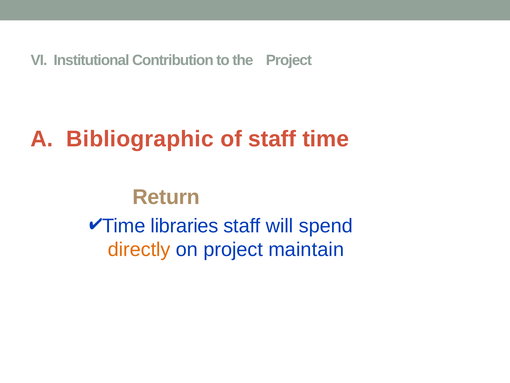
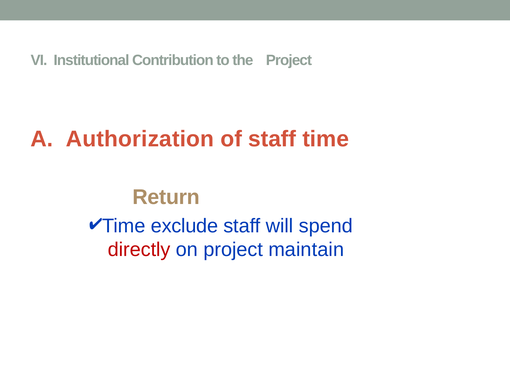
Bibliographic: Bibliographic -> Authorization
libraries: libraries -> exclude
directly colour: orange -> red
